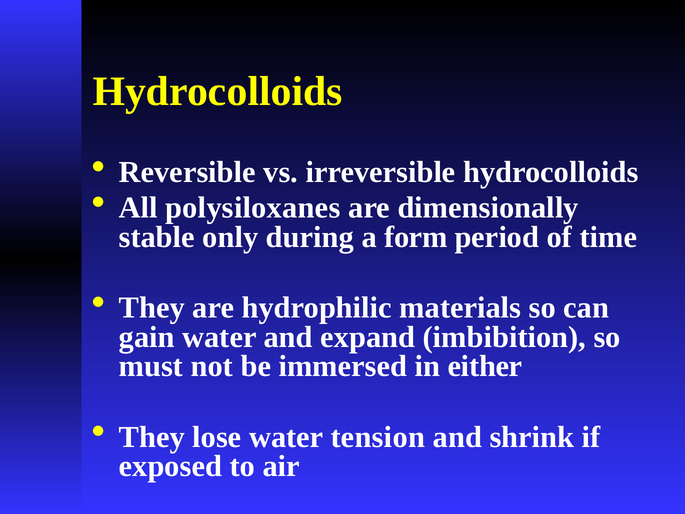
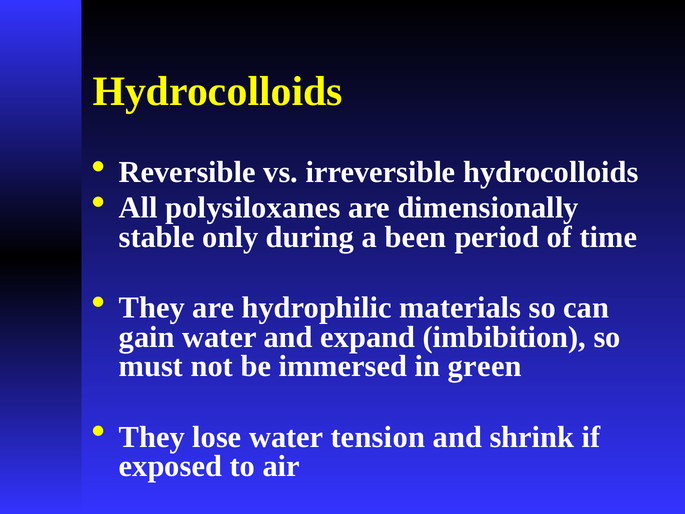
form: form -> been
either: either -> green
